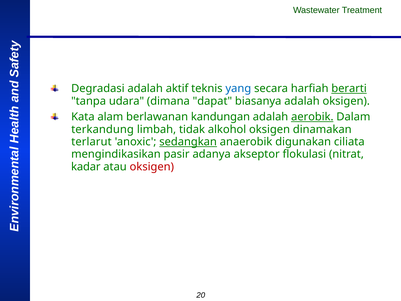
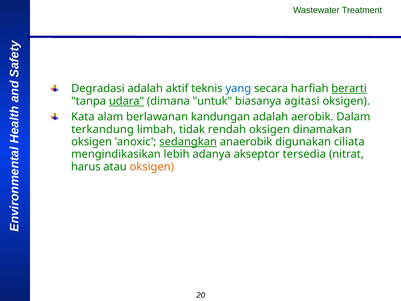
udara underline: none -> present
dapat: dapat -> untuk
biasanya adalah: adalah -> agitasi
aerobik underline: present -> none
alkohol: alkohol -> rendah
terlarut at (91, 142): terlarut -> oksigen
pasir: pasir -> lebih
flokulasi: flokulasi -> tersedia
kadar: kadar -> harus
oksigen at (152, 167) colour: red -> orange
